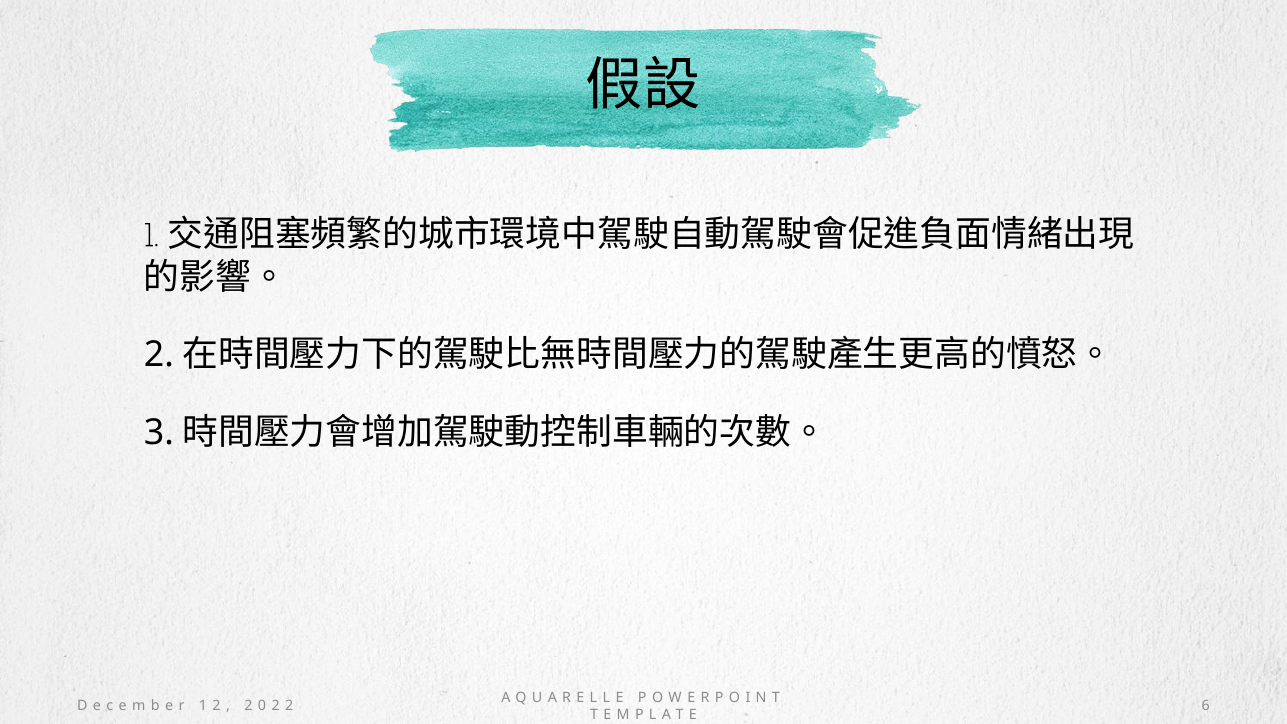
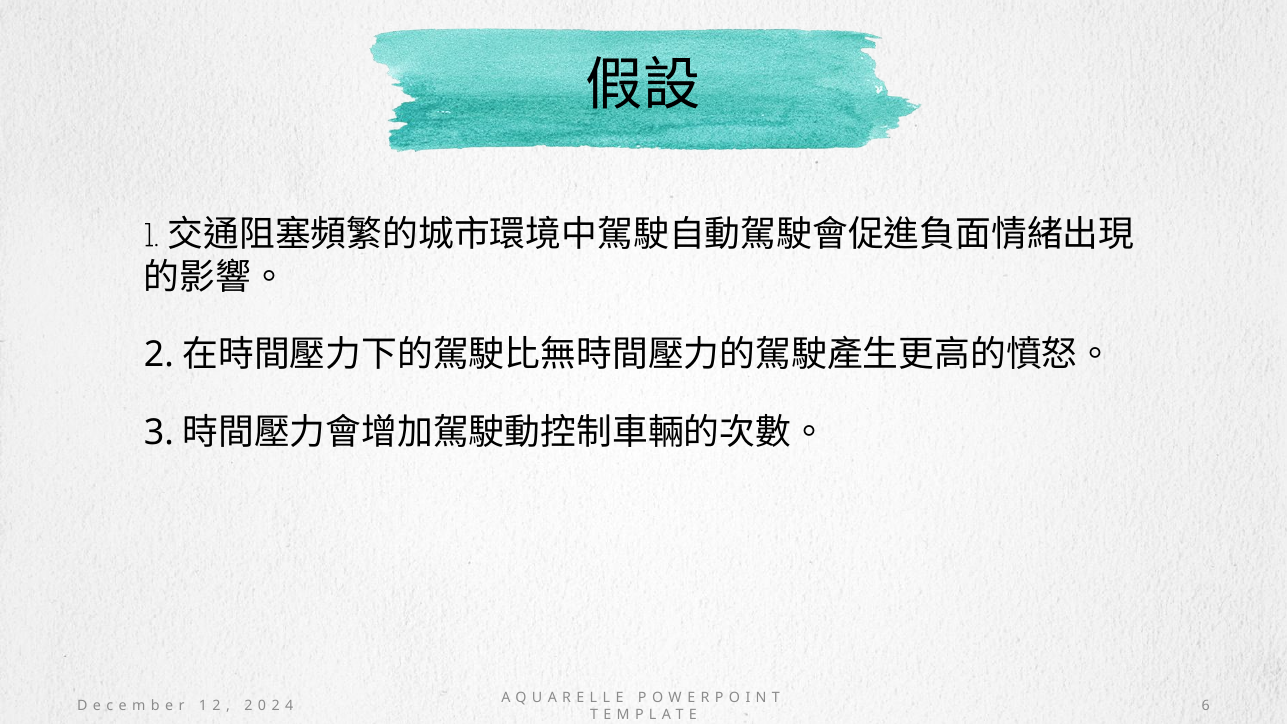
2 at (289, 705): 2 -> 4
